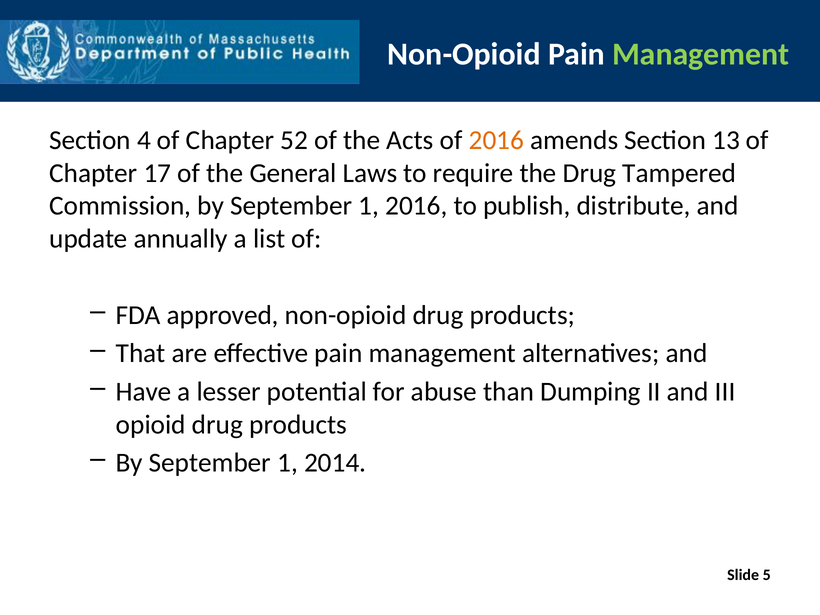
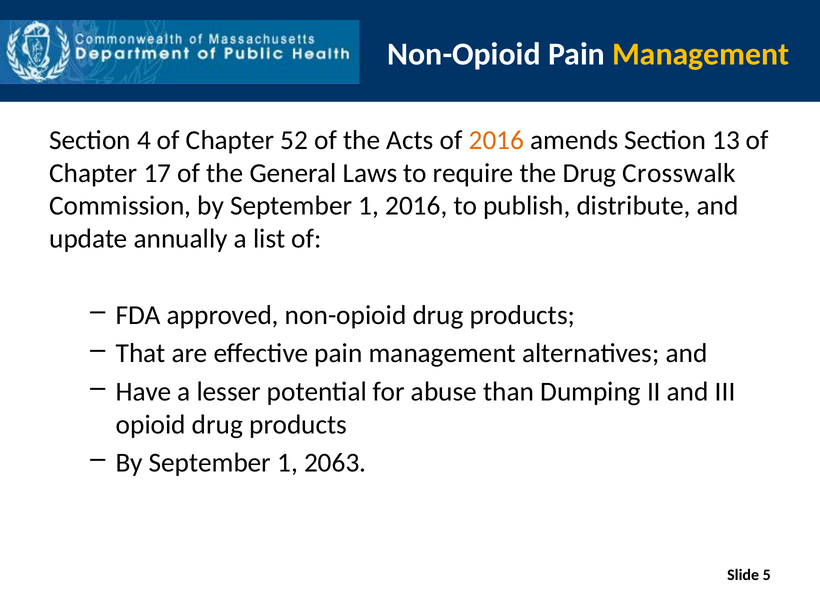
Management at (701, 54) colour: light green -> yellow
Tampered: Tampered -> Crosswalk
2014: 2014 -> 2063
